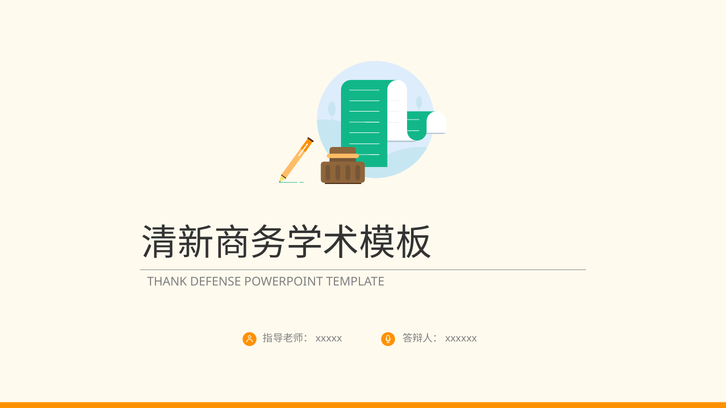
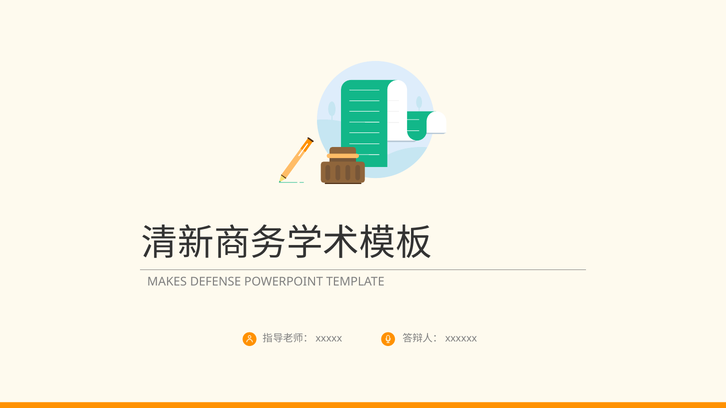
THANK: THANK -> MAKES
